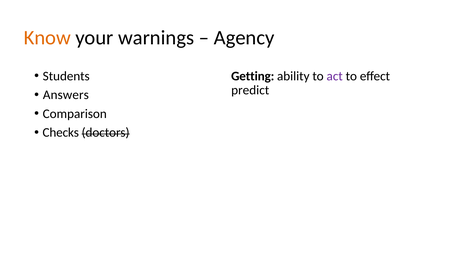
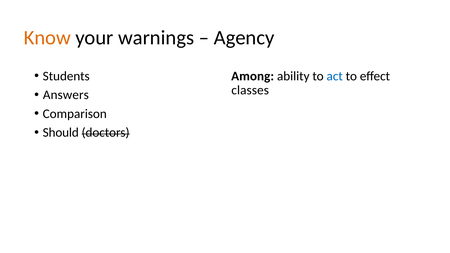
Getting: Getting -> Among
act colour: purple -> blue
predict: predict -> classes
Checks: Checks -> Should
